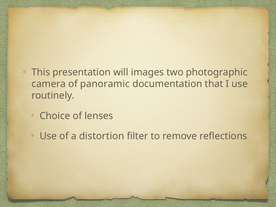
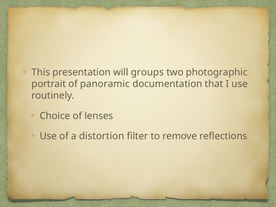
images: images -> groups
camera: camera -> portrait
